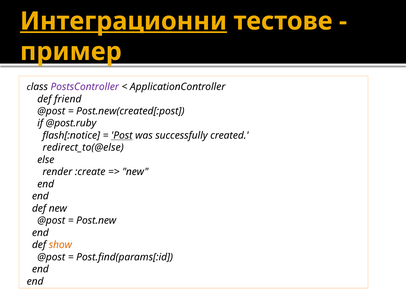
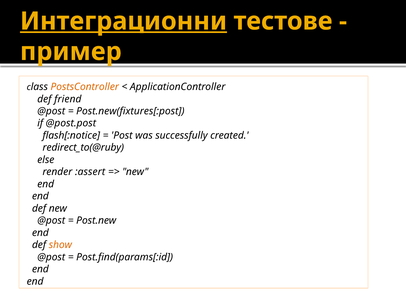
PostsController colour: purple -> orange
Post.new(created[:post: Post.new(created[:post -> Post.new(fixtures[:post
@post.ruby: @post.ruby -> @post.post
Post underline: present -> none
redirect_to(@else: redirect_to(@else -> redirect_to(@ruby
:create: :create -> :assert
